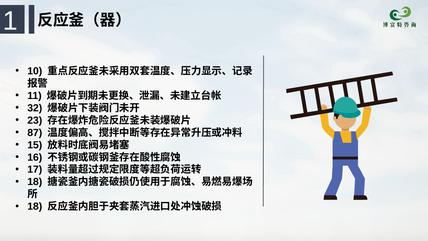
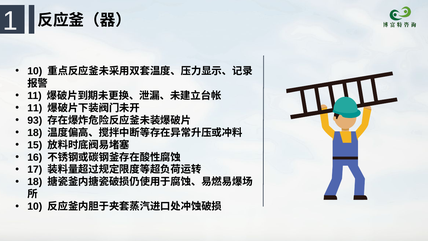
32 at (35, 108): 32 -> 11
23: 23 -> 93
87 at (35, 133): 87 -> 18
18 at (35, 206): 18 -> 10
